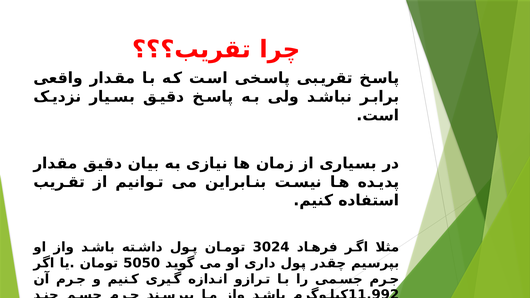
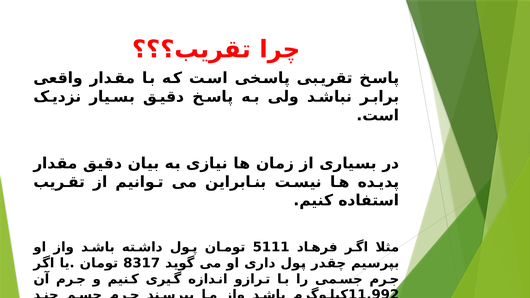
3024: 3024 -> 5111
5050: 5050 -> 8317
